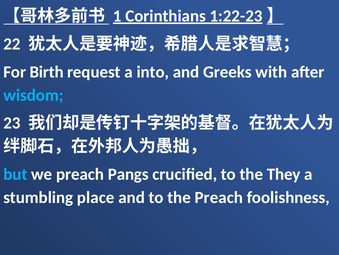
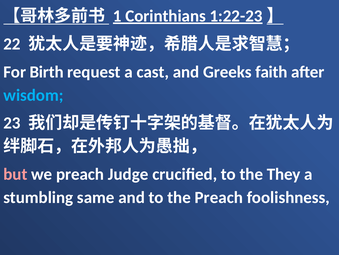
into: into -> cast
with: with -> faith
but colour: light blue -> pink
Pangs: Pangs -> Judge
place: place -> same
